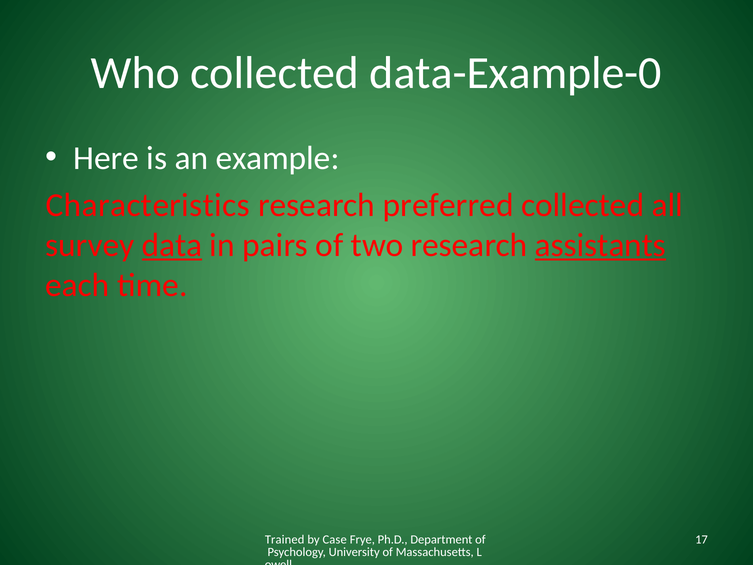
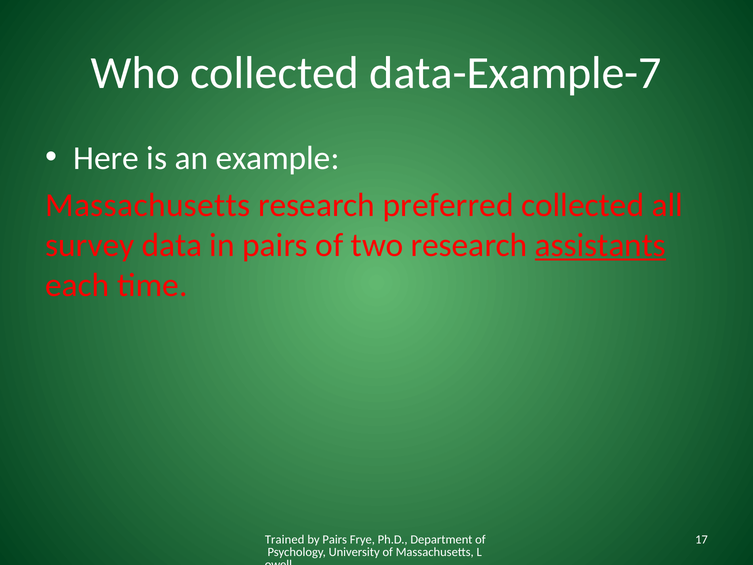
data-Example-0: data-Example-0 -> data-Example-7
Characteristics at (148, 205): Characteristics -> Massachusetts
data underline: present -> none
by Case: Case -> Pairs
